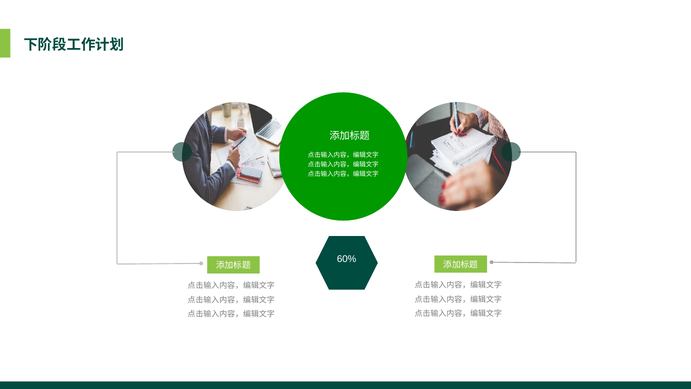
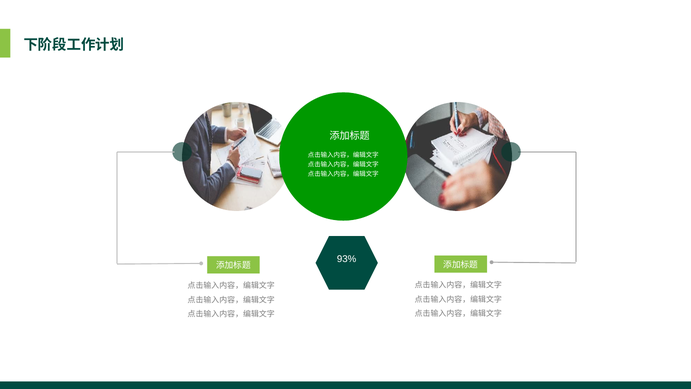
60%: 60% -> 93%
